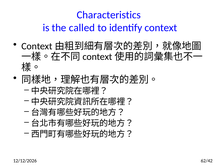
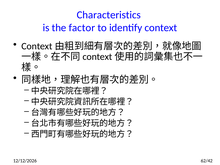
called: called -> factor
